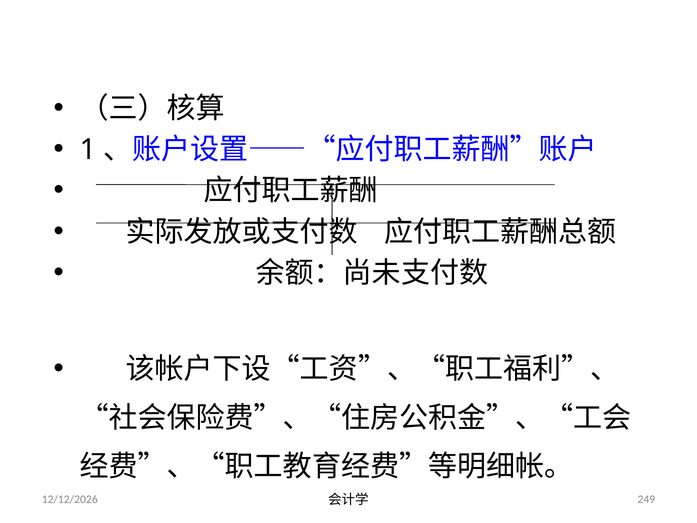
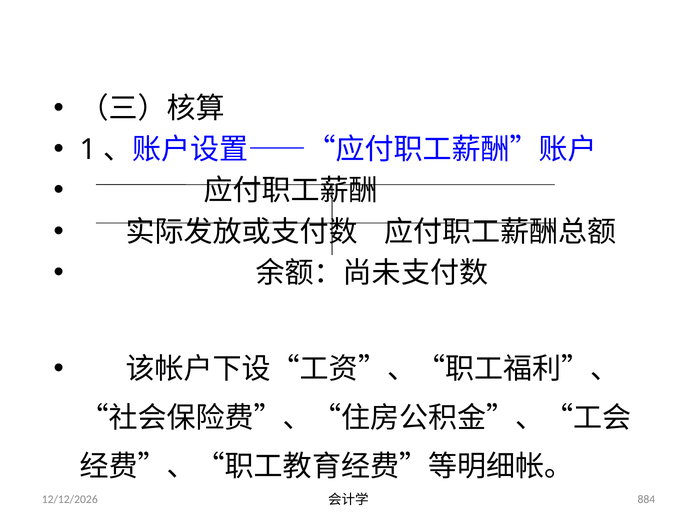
249: 249 -> 884
